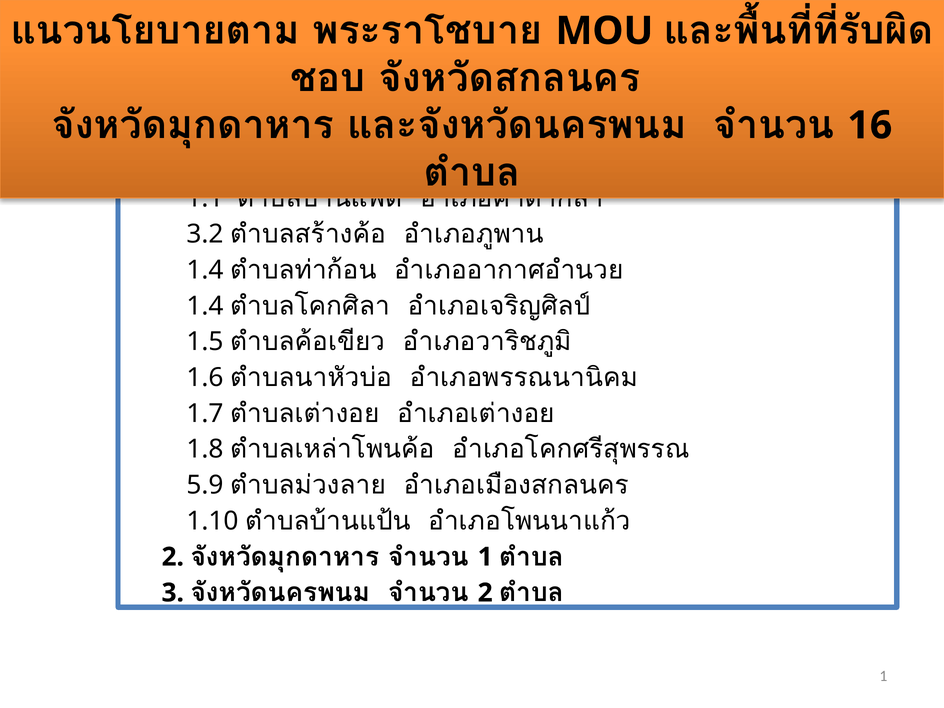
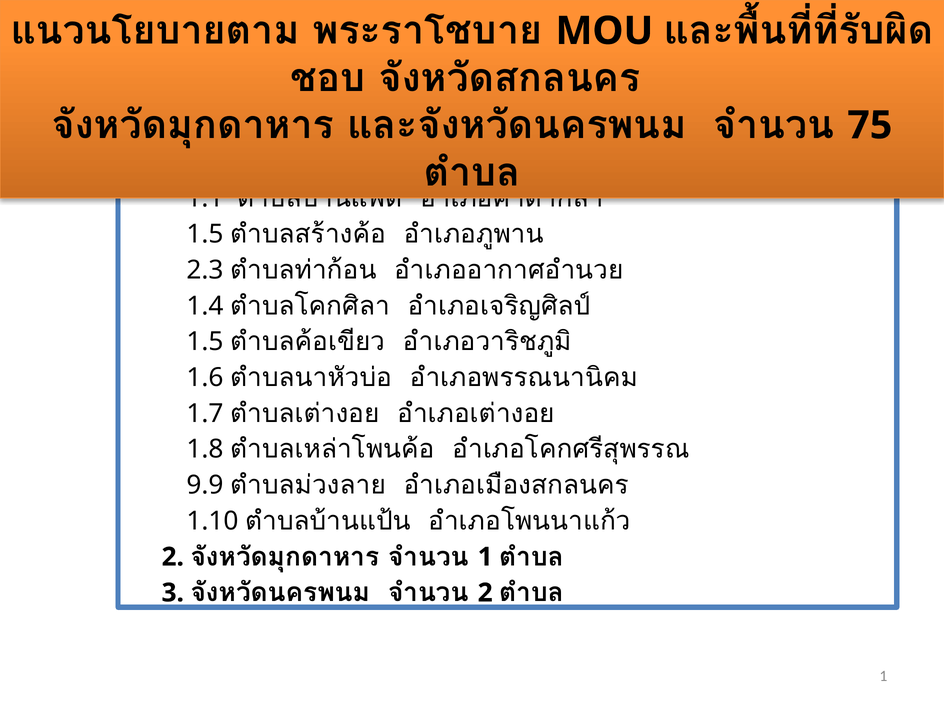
16: 16 -> 75
3.2 at (205, 234): 3.2 -> 1.5
1.4 at (205, 270): 1.4 -> 2.3
5.9: 5.9 -> 9.9
